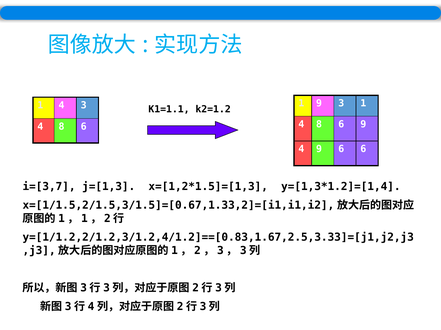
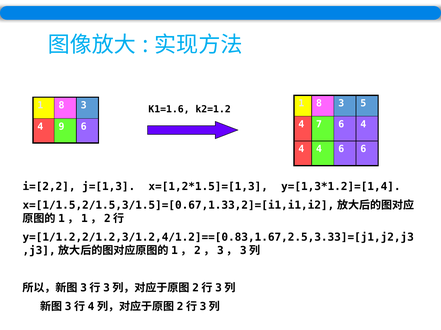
9 at (319, 104): 9 -> 8
3 1: 1 -> 5
4 at (61, 105): 4 -> 8
K1=1.1: K1=1.1 -> K1=1.6
8 at (319, 124): 8 -> 7
6 9: 9 -> 4
8 at (61, 127): 8 -> 9
9 at (319, 149): 9 -> 4
i=[3,7: i=[3,7 -> i=[2,2
